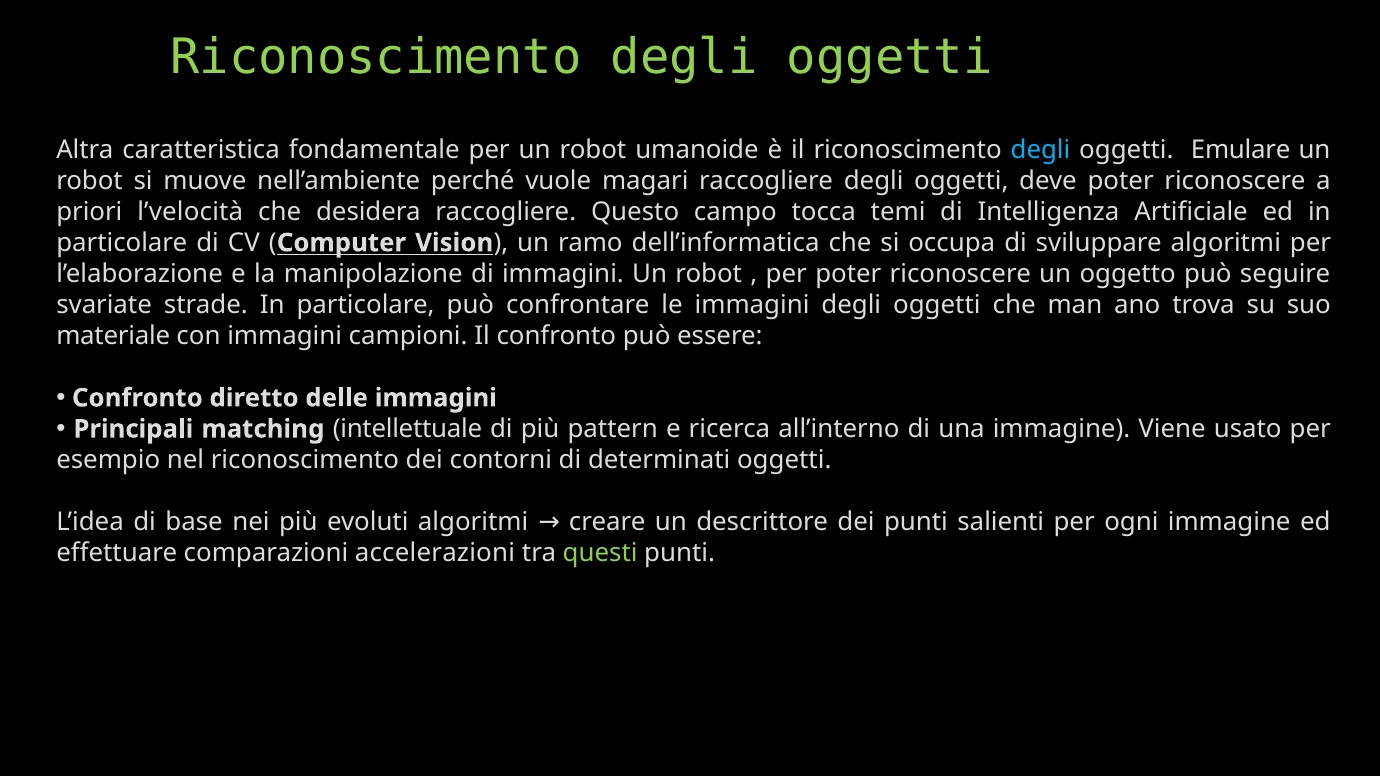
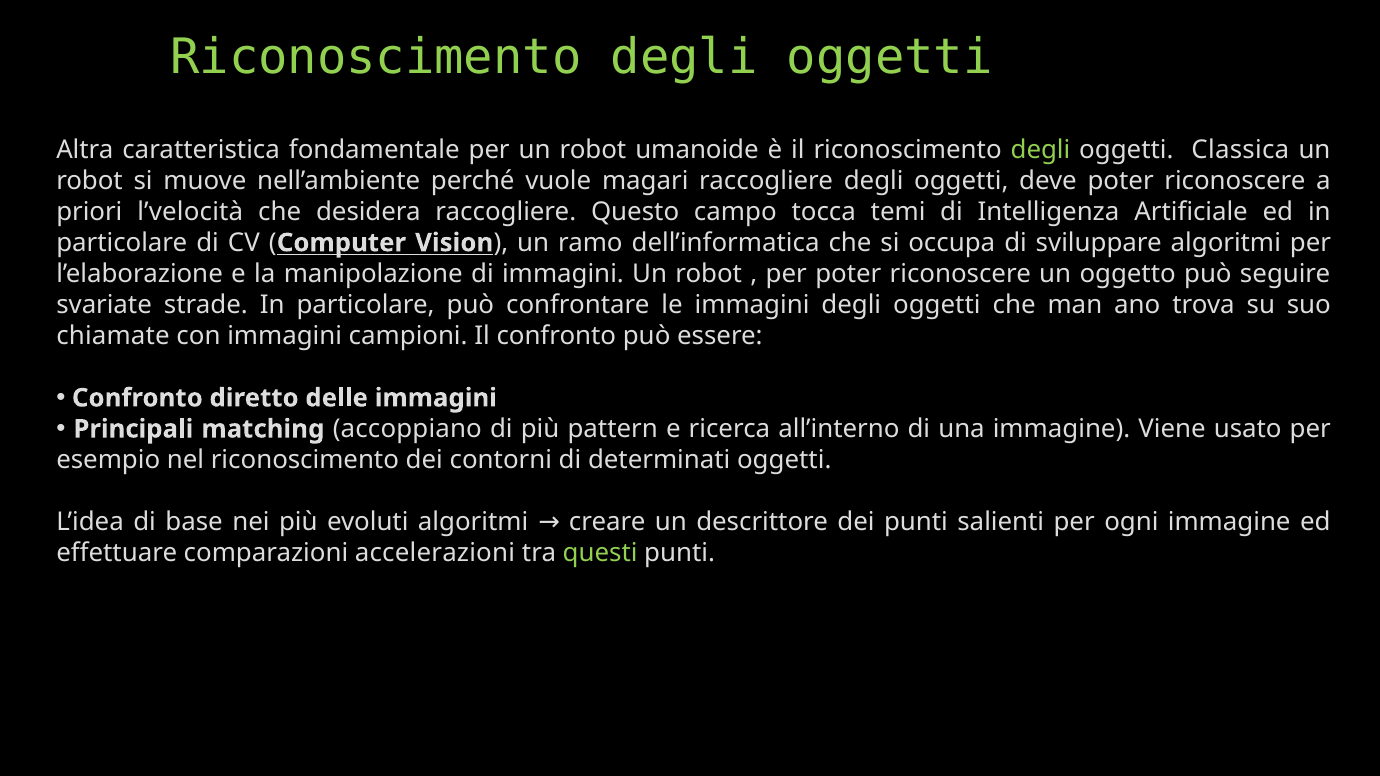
degli at (1040, 150) colour: light blue -> light green
Emulare: Emulare -> Classica
materiale: materiale -> chiamate
intellettuale: intellettuale -> accoppiano
